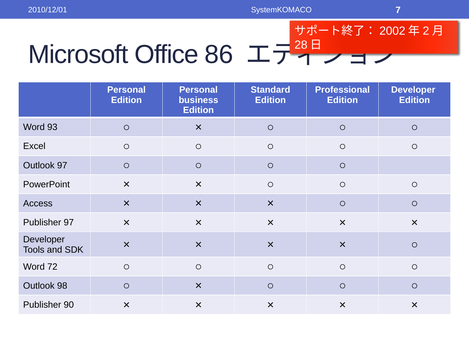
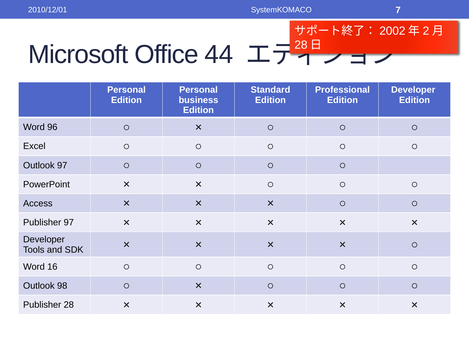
86: 86 -> 44
93: 93 -> 96
72: 72 -> 16
90: 90 -> 28
